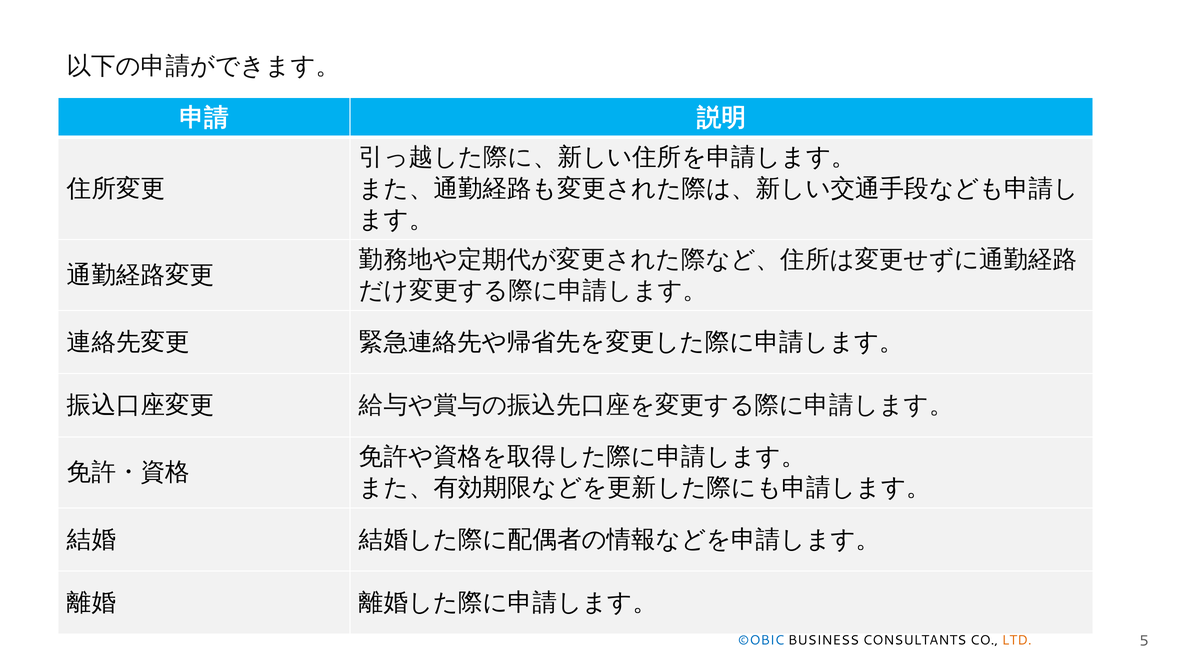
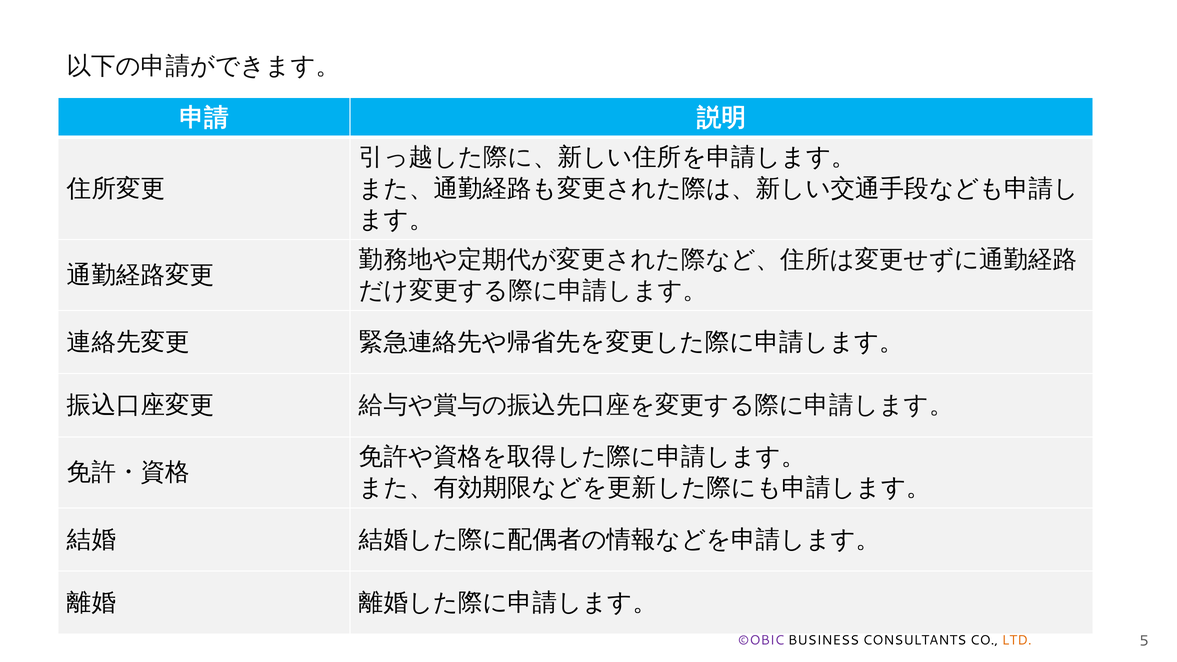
©OBIC colour: blue -> purple
